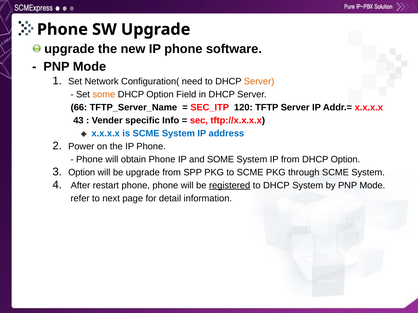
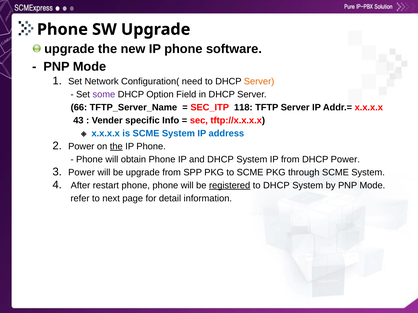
some at (104, 95) colour: orange -> purple
120: 120 -> 118
the at (116, 147) underline: none -> present
and SOME: SOME -> DHCP
from DHCP Option: Option -> Power
Option at (82, 173): Option -> Power
